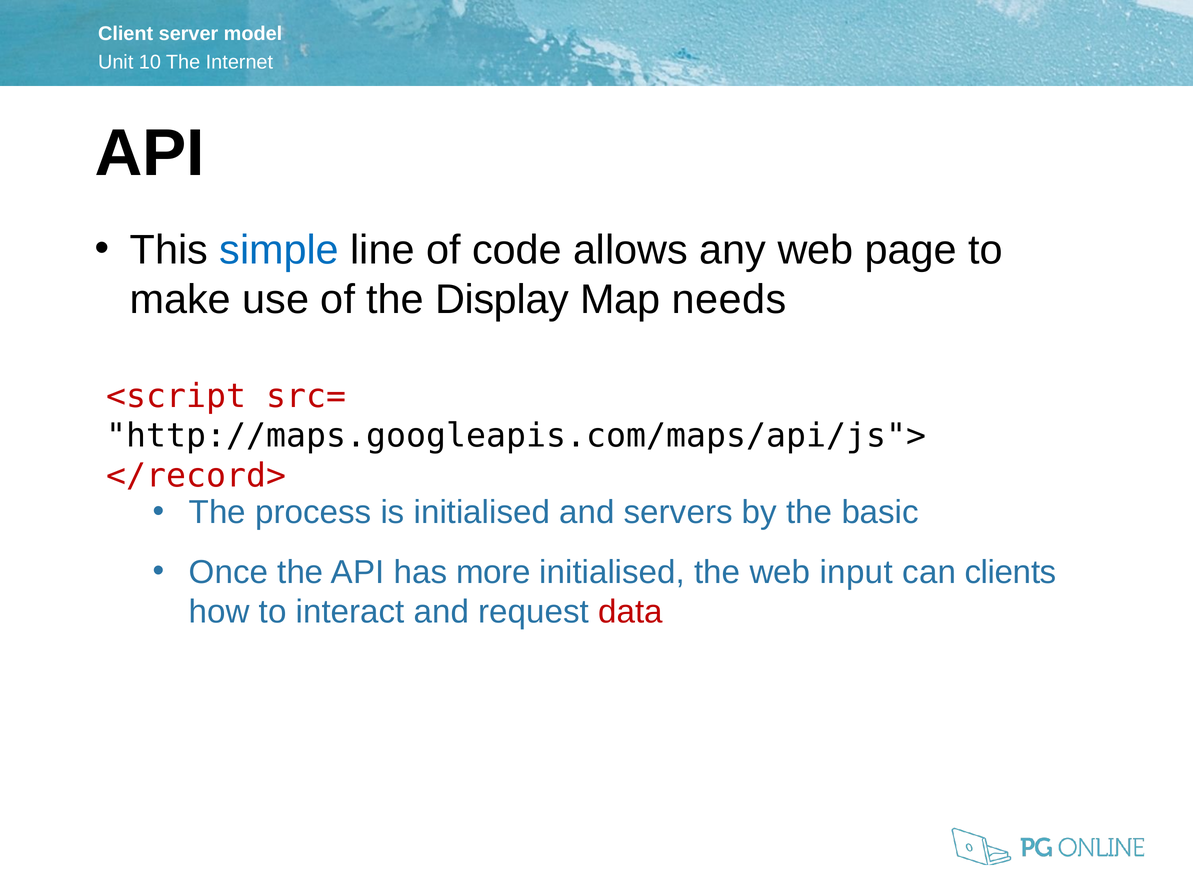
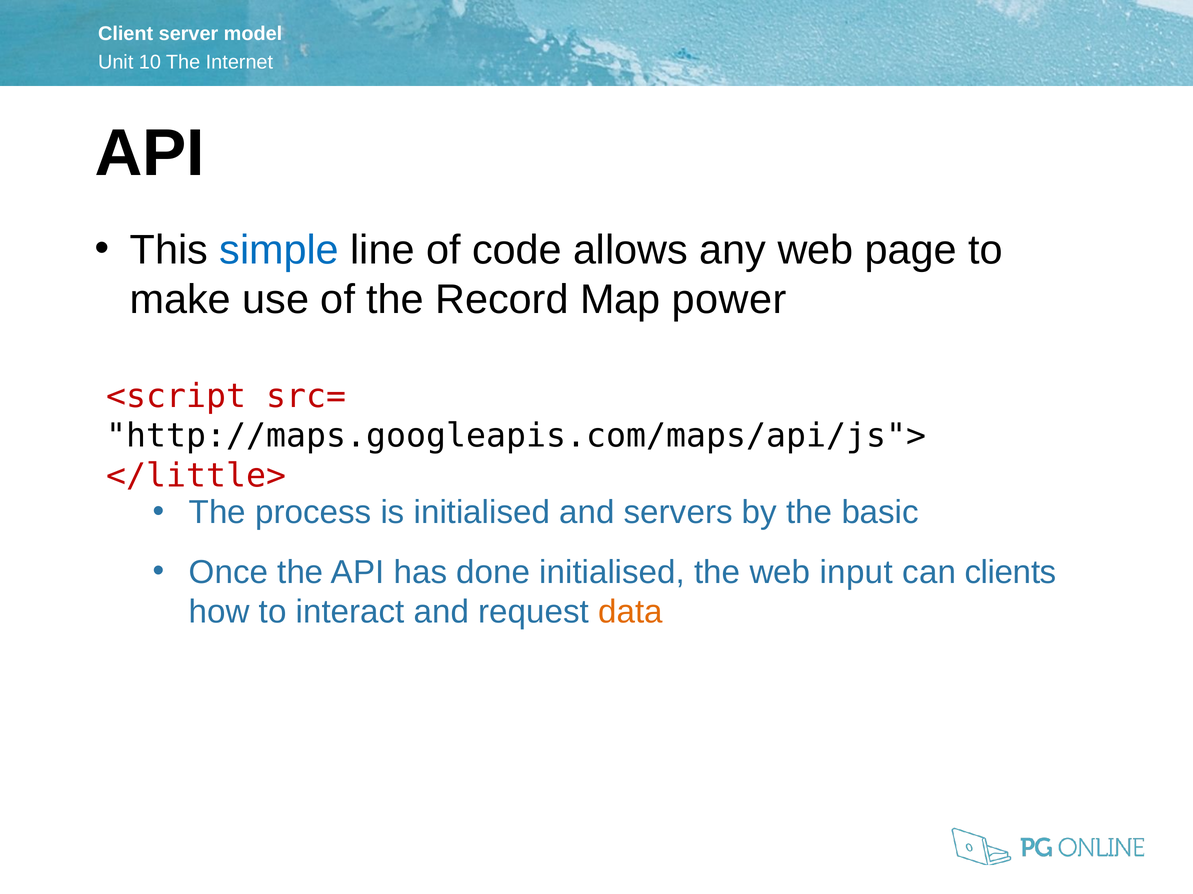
Display: Display -> Record
needs: needs -> power
</record>: </record> -> </little>
more: more -> done
data colour: red -> orange
